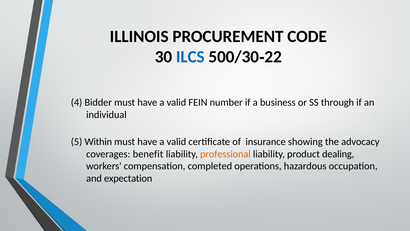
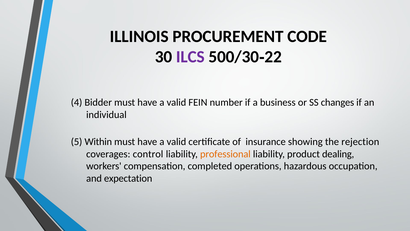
ILCS colour: blue -> purple
through: through -> changes
advocacy: advocacy -> rejection
benefit: benefit -> control
